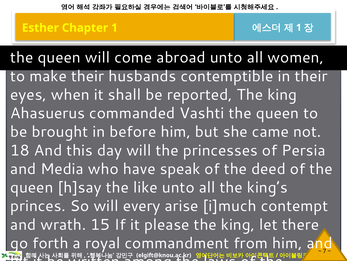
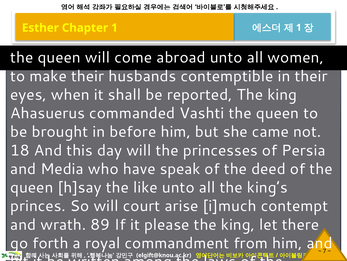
every: every -> court
15: 15 -> 89
